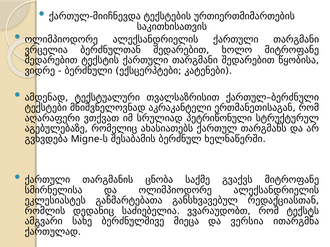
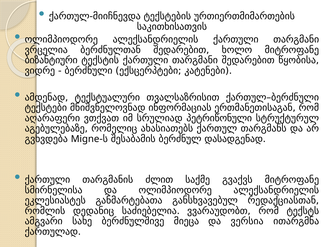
შედარებით at (51, 60): შედარებით -> ბიზანტიური
აკრაკანტელი: აკრაკანტელი -> ინფორმაციას
ხელნაწერში: ხელნაწერში -> დასადგენად
ცნობა: ცნობა -> ძლით
